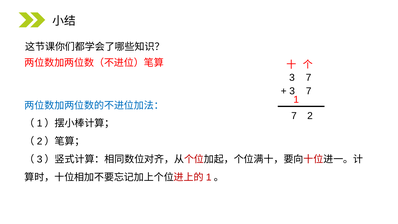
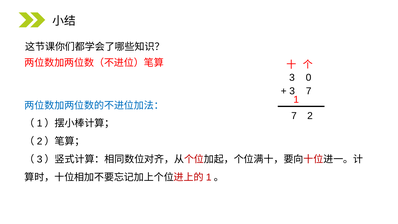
7 at (309, 78): 7 -> 0
